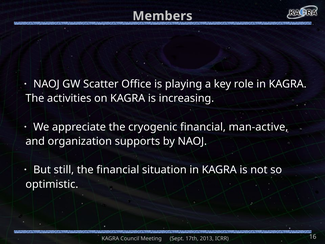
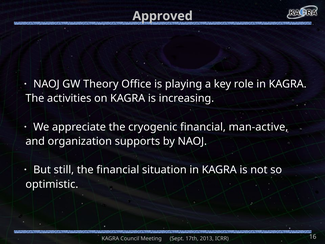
Members: Members -> Approved
Scatter: Scatter -> Theory
